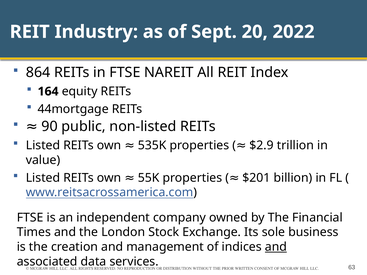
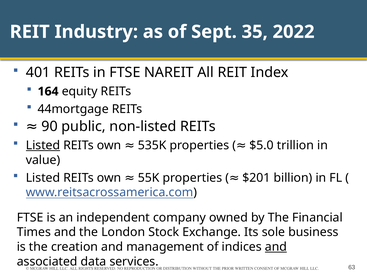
20: 20 -> 35
864: 864 -> 401
Listed at (43, 145) underline: none -> present
$2.9: $2.9 -> $5.0
